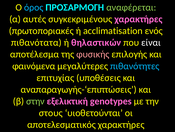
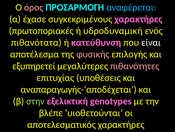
όρος colour: light blue -> pink
αναφέρεται colour: light green -> light blue
αυτές: αυτές -> έχασε
acclimatisation: acclimatisation -> υδροδυναμική
θηλαστικών: θηλαστικών -> κατεύθυνση
φαινόμενα: φαινόμενα -> εξυπηρετεί
πιθανότητες colour: light blue -> pink
αναπαραγωγής-‘επιπτώσεις: αναπαραγωγής-‘επιπτώσεις -> αναπαραγωγής-‘αποδέχεται
στους: στους -> βλέπε
